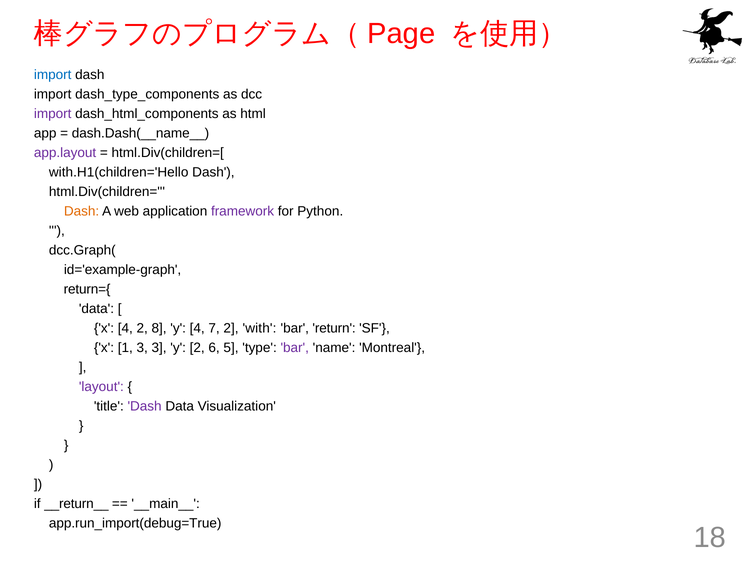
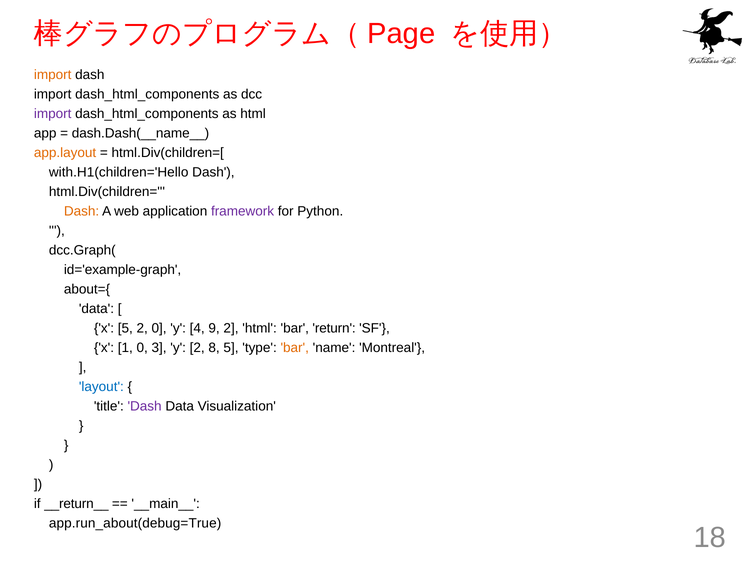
import at (53, 75) colour: blue -> orange
dash_type_components at (147, 94): dash_type_components -> dash_html_components
app.layout colour: purple -> orange
return={: return={ -> about={
x 4: 4 -> 5
2 8: 8 -> 0
7: 7 -> 9
2 with: with -> html
1 3: 3 -> 0
6: 6 -> 8
bar at (295, 348) colour: purple -> orange
layout colour: purple -> blue
app.run_import(debug=True: app.run_import(debug=True -> app.run_about(debug=True
